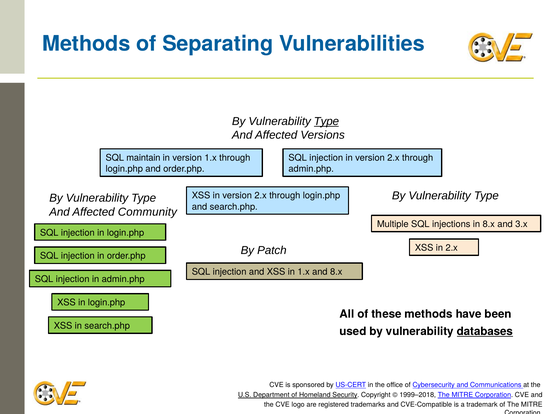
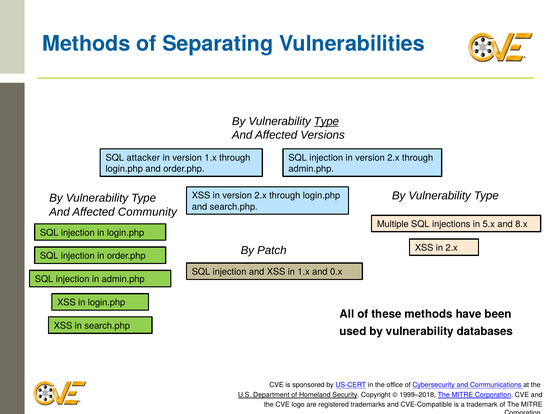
maintain: maintain -> attacker
in 8.x: 8.x -> 5.x
3.x: 3.x -> 8.x
and 8.x: 8.x -> 0.x
databases underline: present -> none
